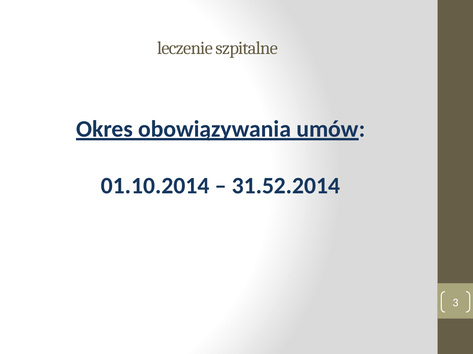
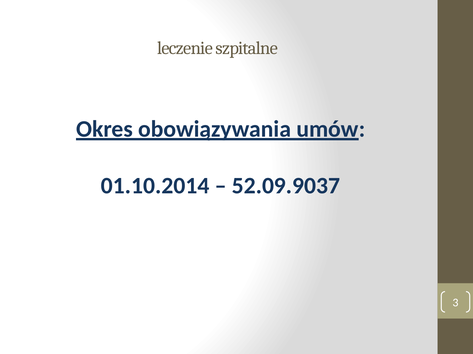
31.52.2014: 31.52.2014 -> 52.09.9037
